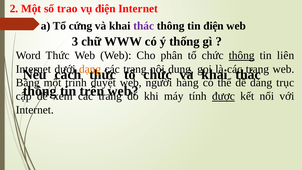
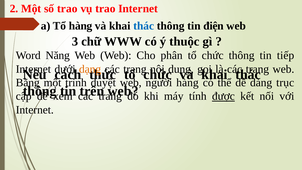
vụ điện: điện -> trao
Tổ cứng: cứng -> hàng
thác at (144, 26) colour: purple -> blue
thống: thống -> thuộc
Word Thức: Thức -> Năng
thông at (242, 55) underline: present -> none
liên: liên -> tiếp
